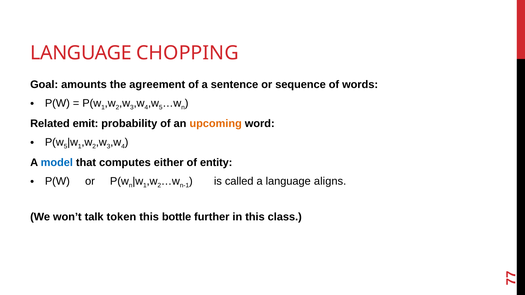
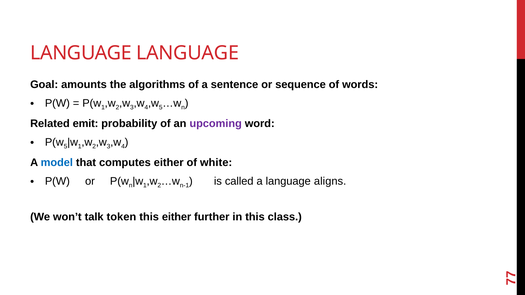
LANGUAGE CHOPPING: CHOPPING -> LANGUAGE
agreement: agreement -> algorithms
upcoming colour: orange -> purple
entity: entity -> white
this bottle: bottle -> either
